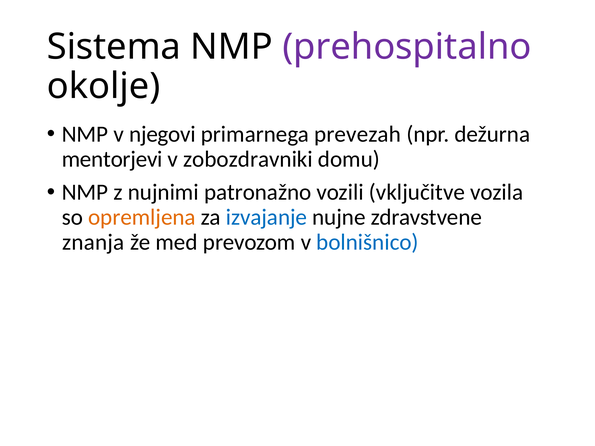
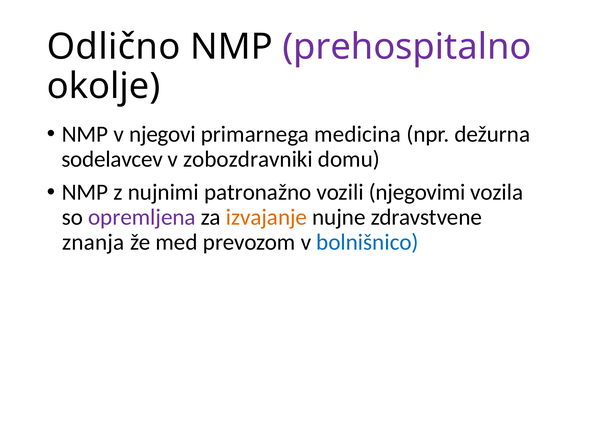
Sistema: Sistema -> Odlično
prevezah: prevezah -> medicina
mentorjevi: mentorjevi -> sodelavcev
vključitve: vključitve -> njegovimi
opremljena colour: orange -> purple
izvajanje colour: blue -> orange
